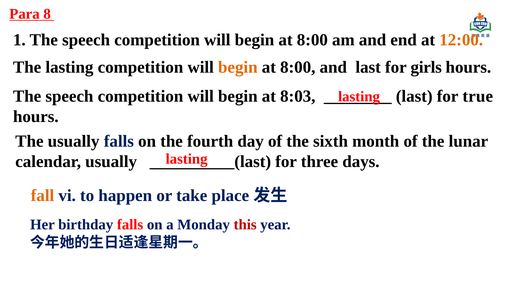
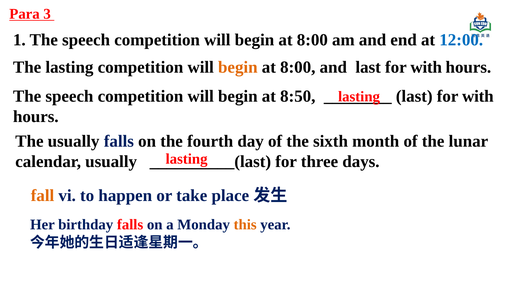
8: 8 -> 3
12:00 colour: orange -> blue
and last for girls: girls -> with
8:03: 8:03 -> 8:50
true at (478, 96): true -> with
this colour: red -> orange
